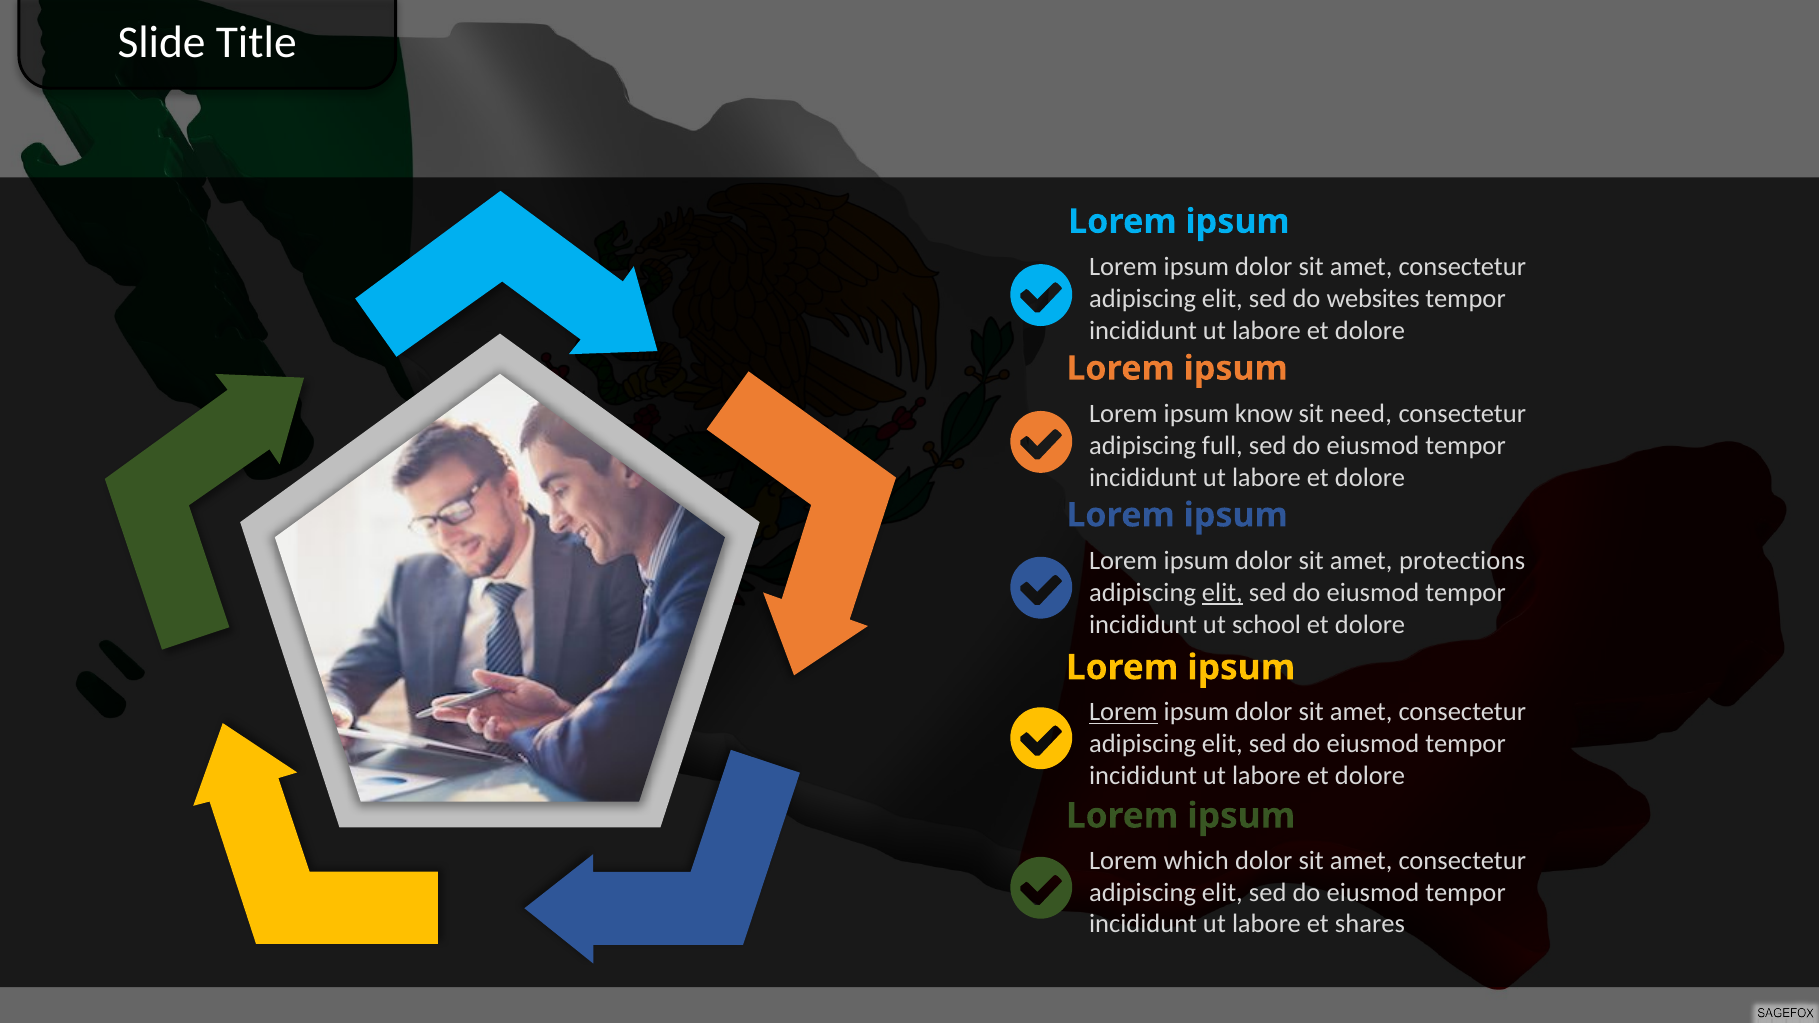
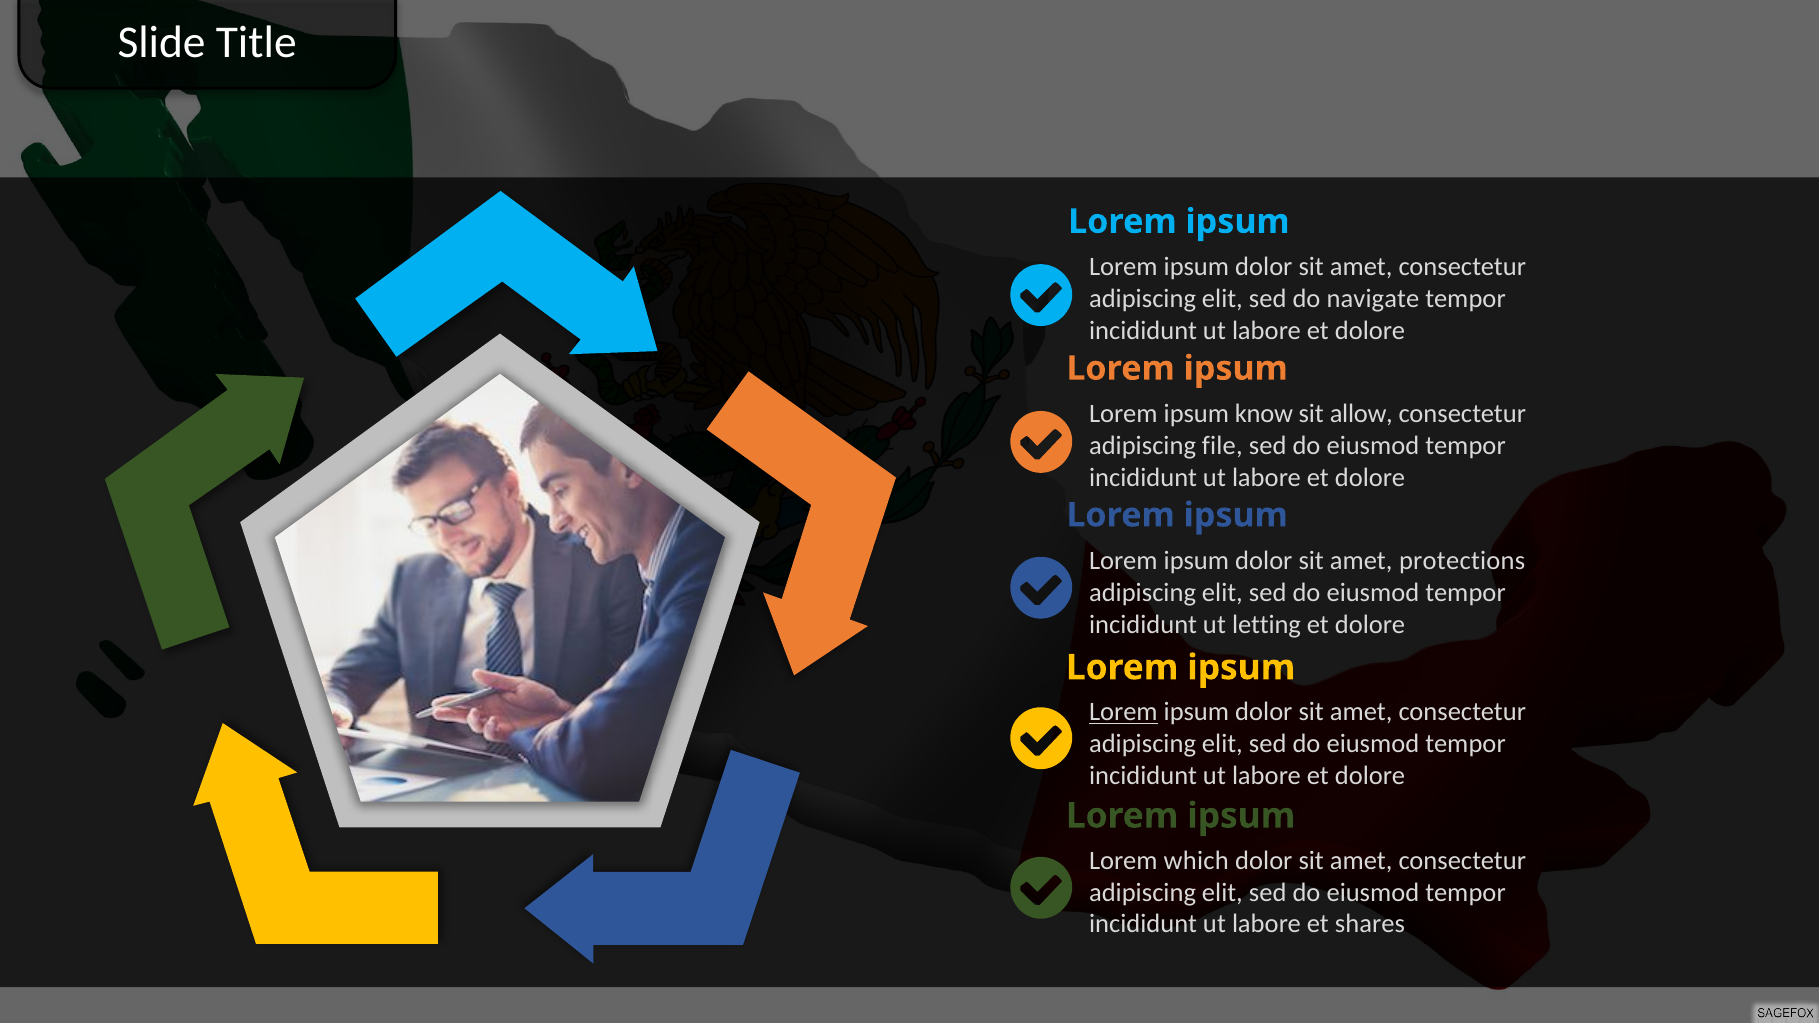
websites: websites -> navigate
need: need -> allow
full: full -> file
elit at (1222, 593) underline: present -> none
school: school -> letting
